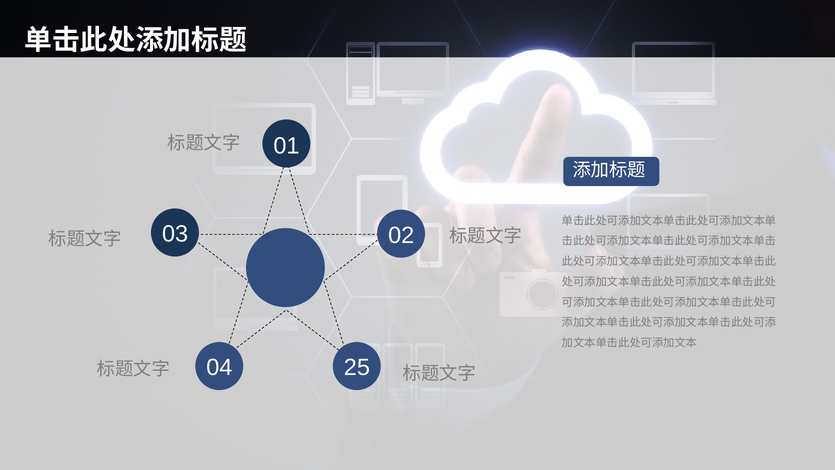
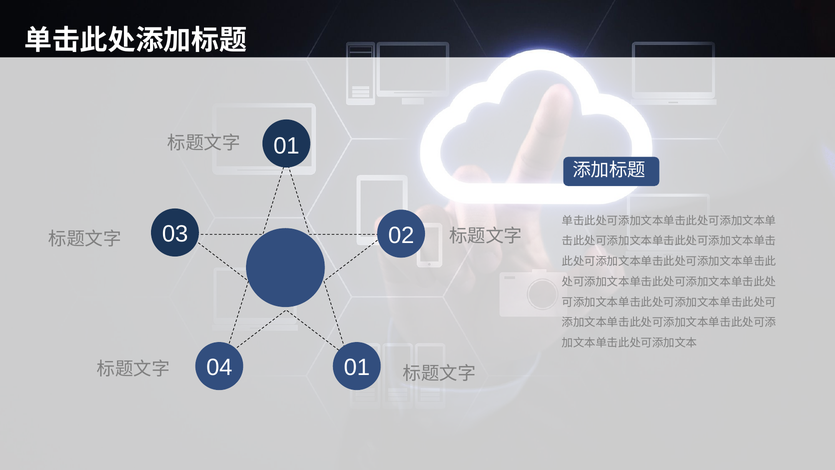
04 25: 25 -> 01
